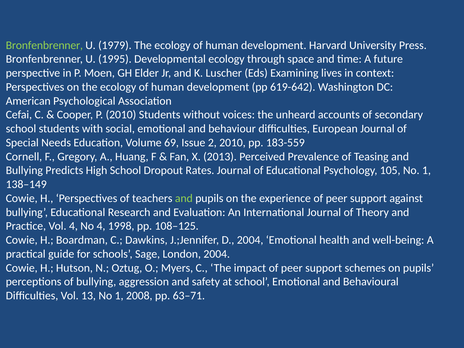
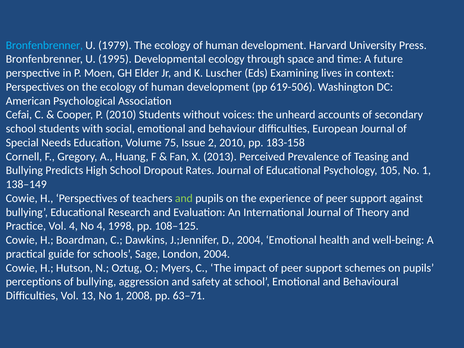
Bronfenbrenner at (44, 45) colour: light green -> light blue
619-642: 619-642 -> 619-506
69: 69 -> 75
183-559: 183-559 -> 183-158
